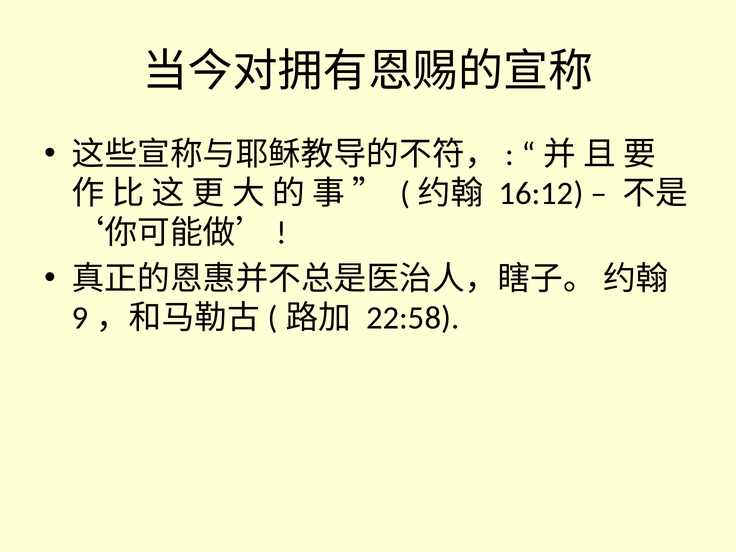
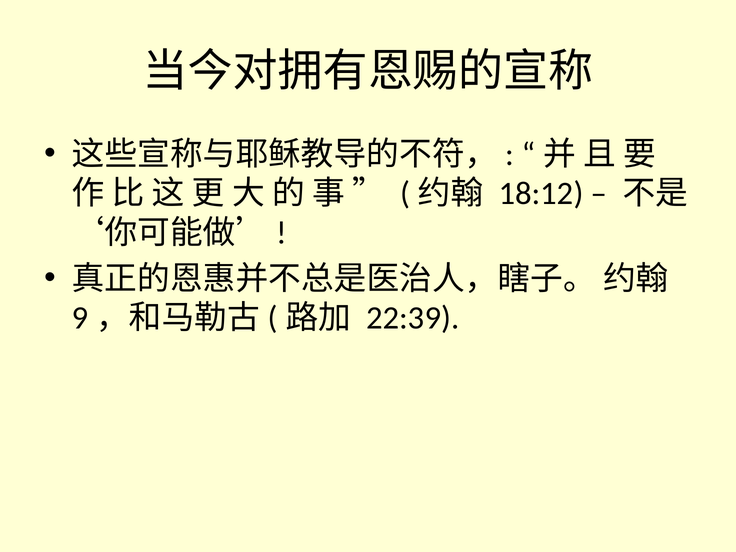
16:12: 16:12 -> 18:12
22:58: 22:58 -> 22:39
